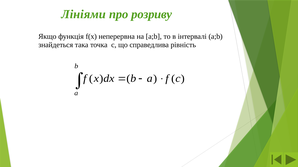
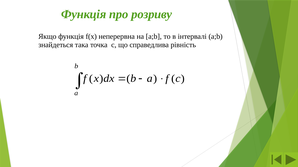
Лініями at (84, 14): Лініями -> Функція
